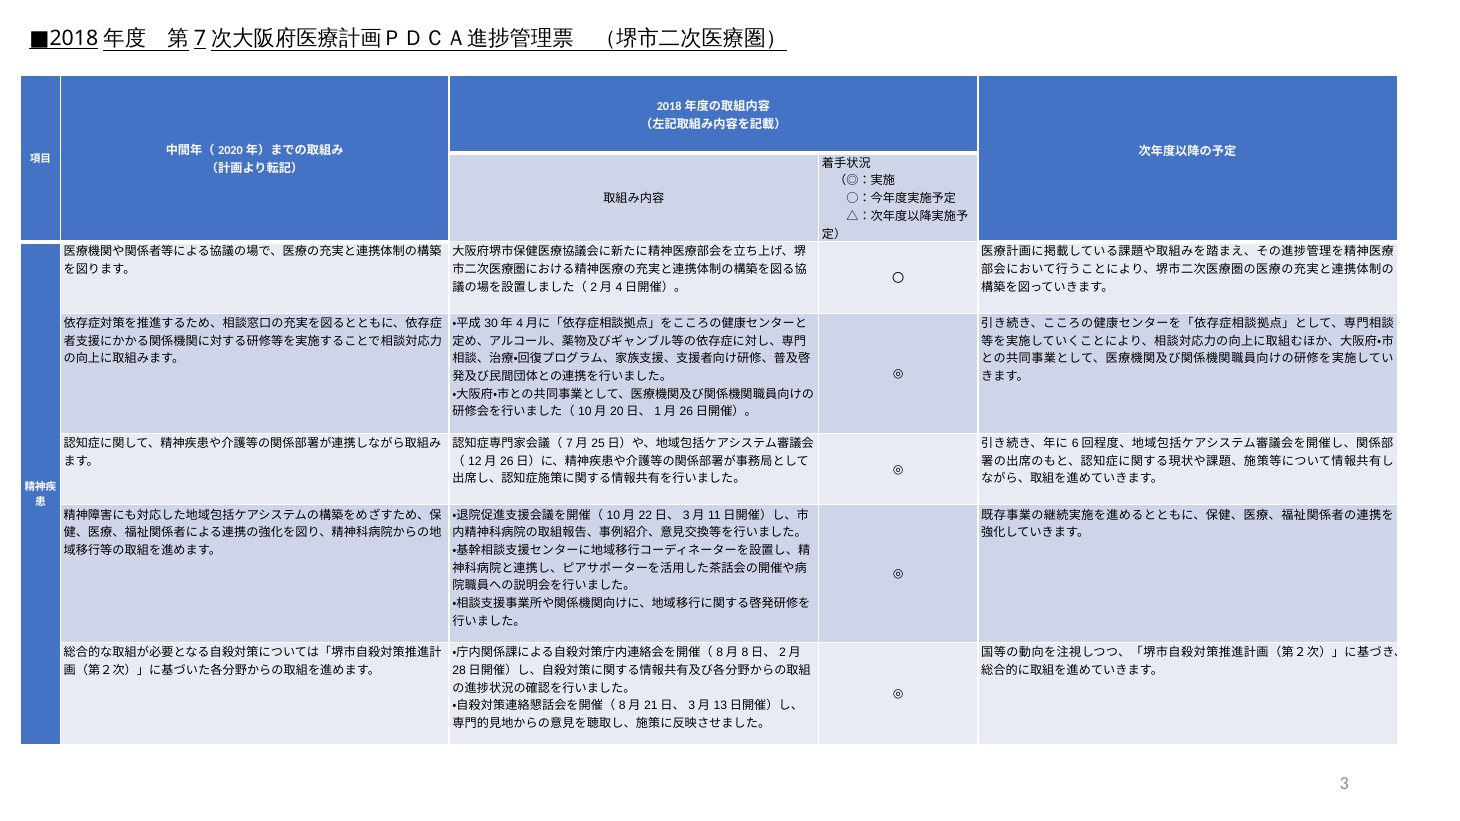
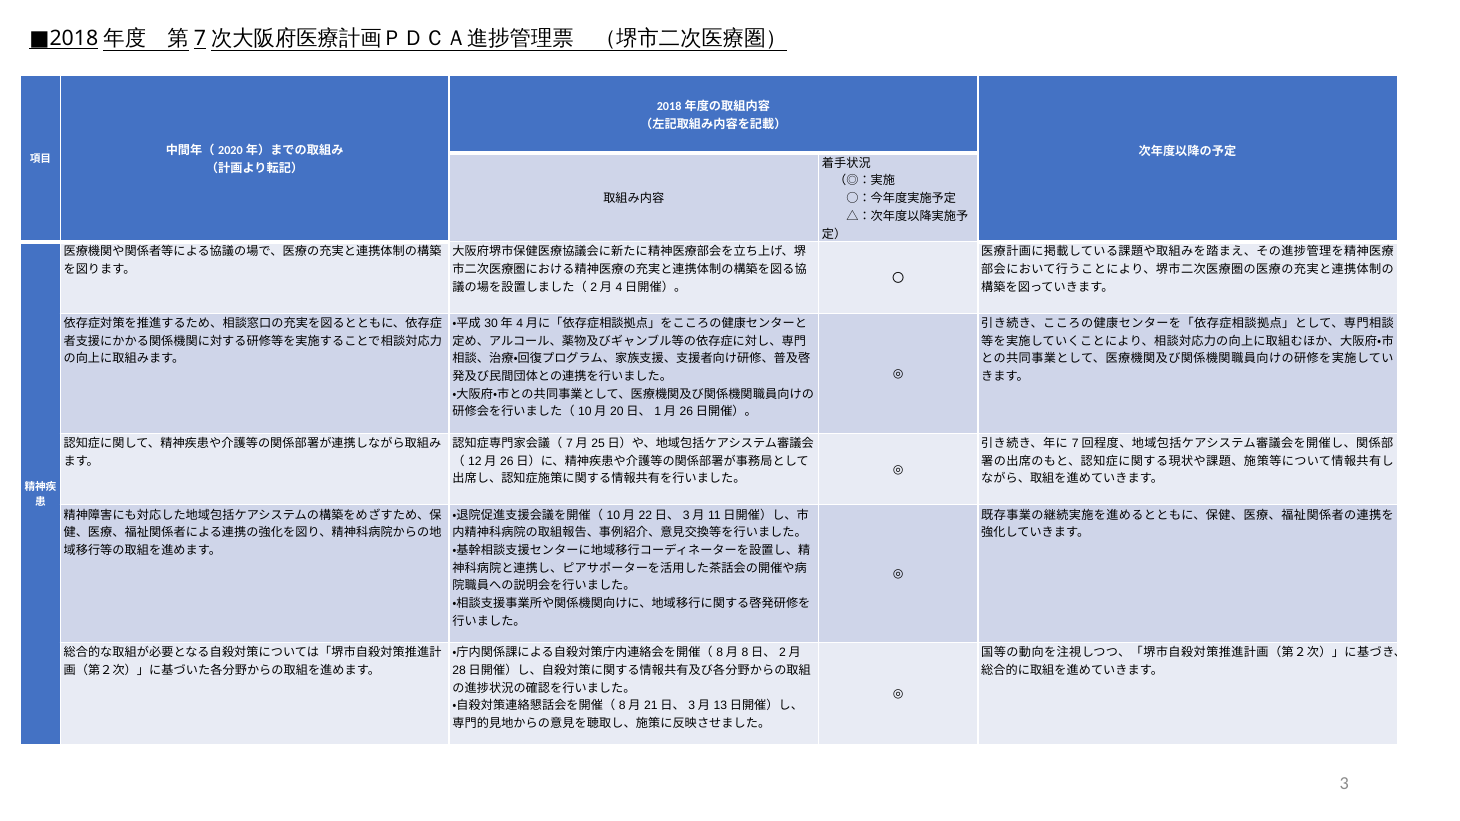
6: 6 -> 7
